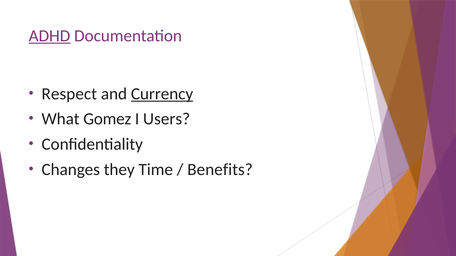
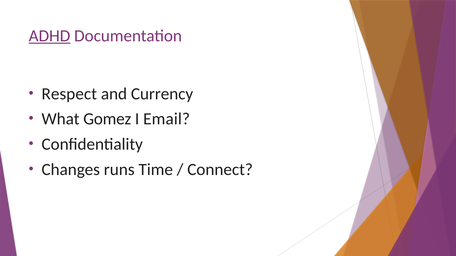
Currency underline: present -> none
Users: Users -> Email
they: they -> runs
Benefits: Benefits -> Connect
